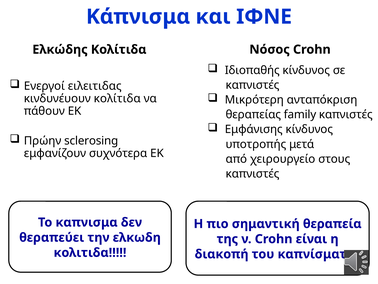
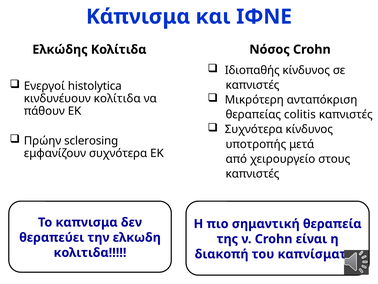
ειλειτιδας: ειλειτιδας -> histolytica
family: family -> colitis
Εμφάνισης at (254, 129): Εμφάνισης -> Συχνότερα
